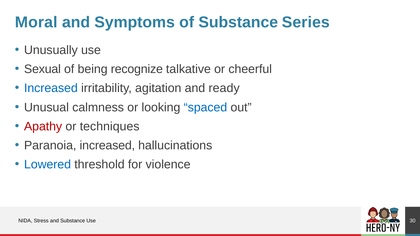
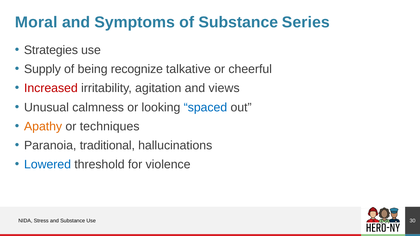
Unusually: Unusually -> Strategies
Sexual: Sexual -> Supply
Increased at (51, 88) colour: blue -> red
ready: ready -> views
Apathy colour: red -> orange
Paranoia increased: increased -> traditional
